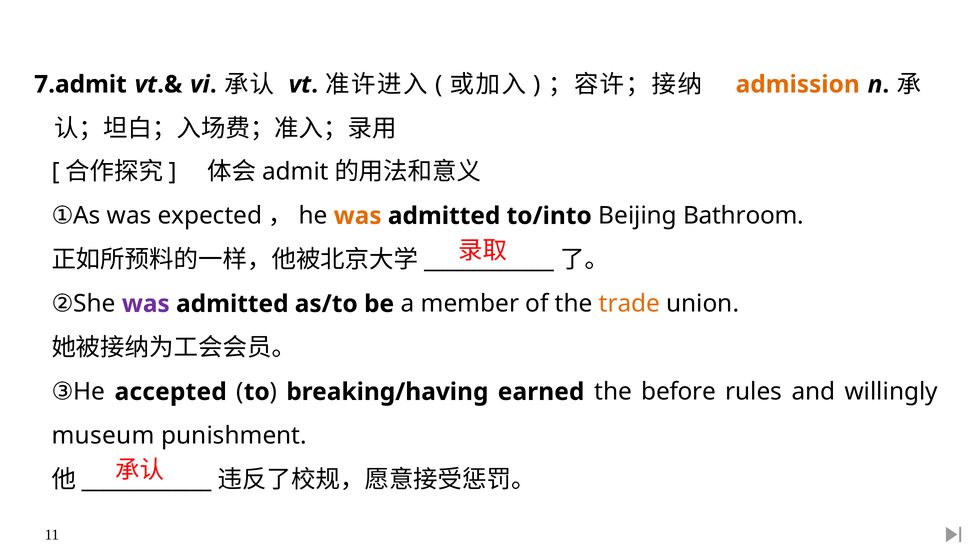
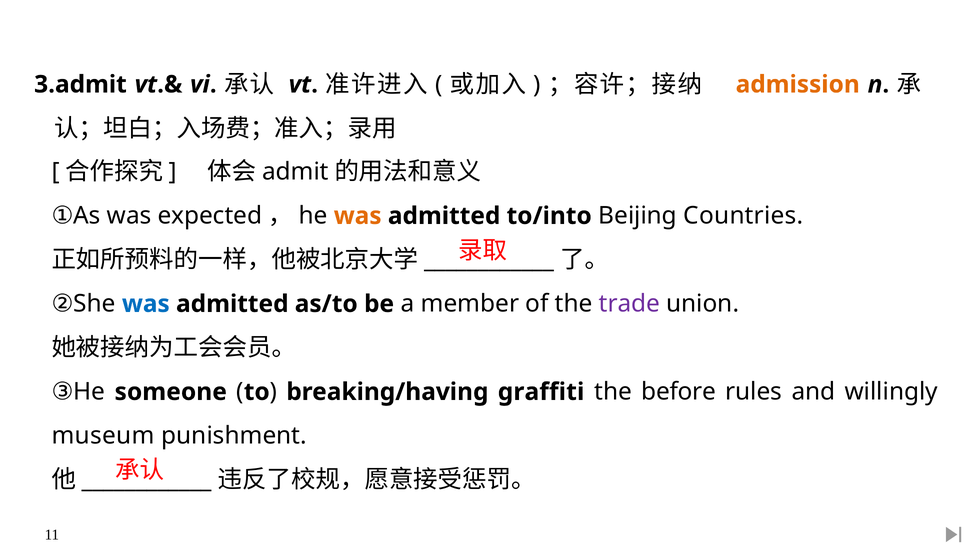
7.admit: 7.admit -> 3.admit
Bathroom: Bathroom -> Countries
was at (146, 304) colour: purple -> blue
trade colour: orange -> purple
accepted: accepted -> someone
earned: earned -> graffiti
